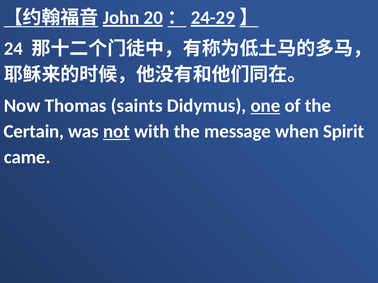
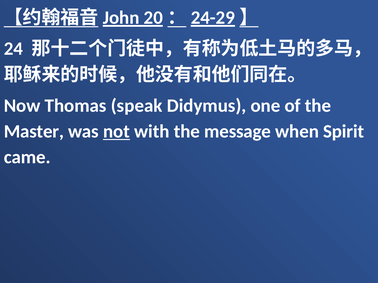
saints: saints -> speak
one underline: present -> none
Certain: Certain -> Master
